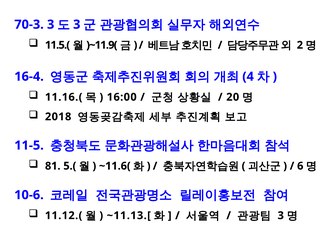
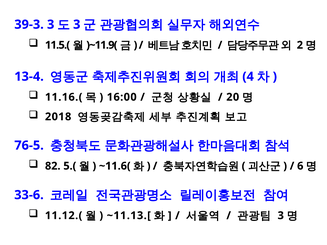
70-3: 70-3 -> 39-3
16-4: 16-4 -> 13-4
11-5: 11-5 -> 76-5
81: 81 -> 82
10-6: 10-6 -> 33-6
